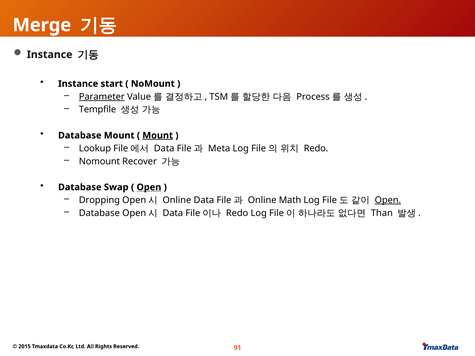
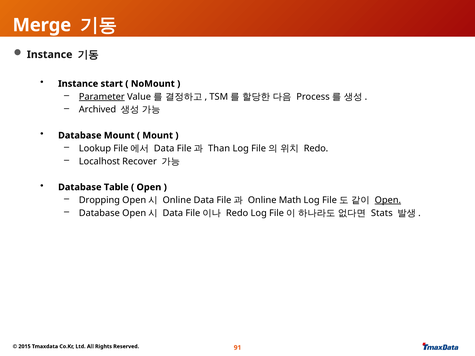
Tempfile: Tempfile -> Archived
Mount at (158, 136) underline: present -> none
Meta: Meta -> Than
Nomount at (99, 161): Nomount -> Localhost
Swap: Swap -> Table
Open at (149, 187) underline: present -> none
Than: Than -> Stats
